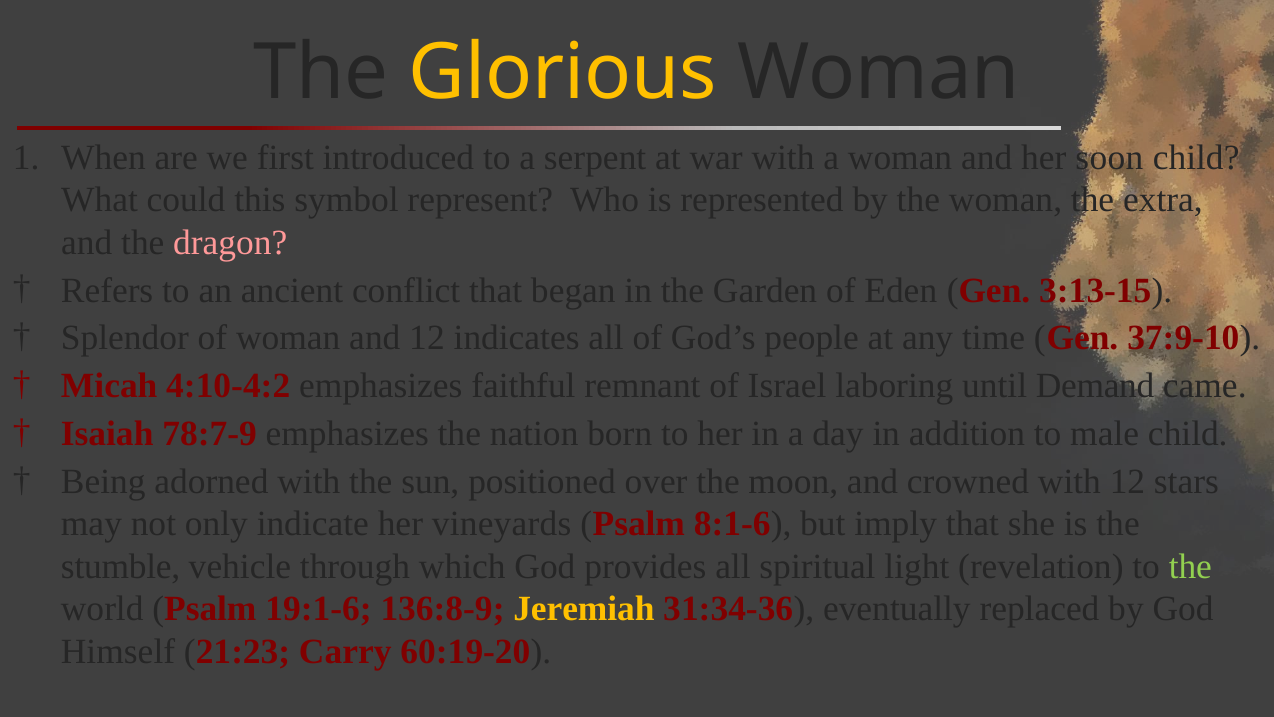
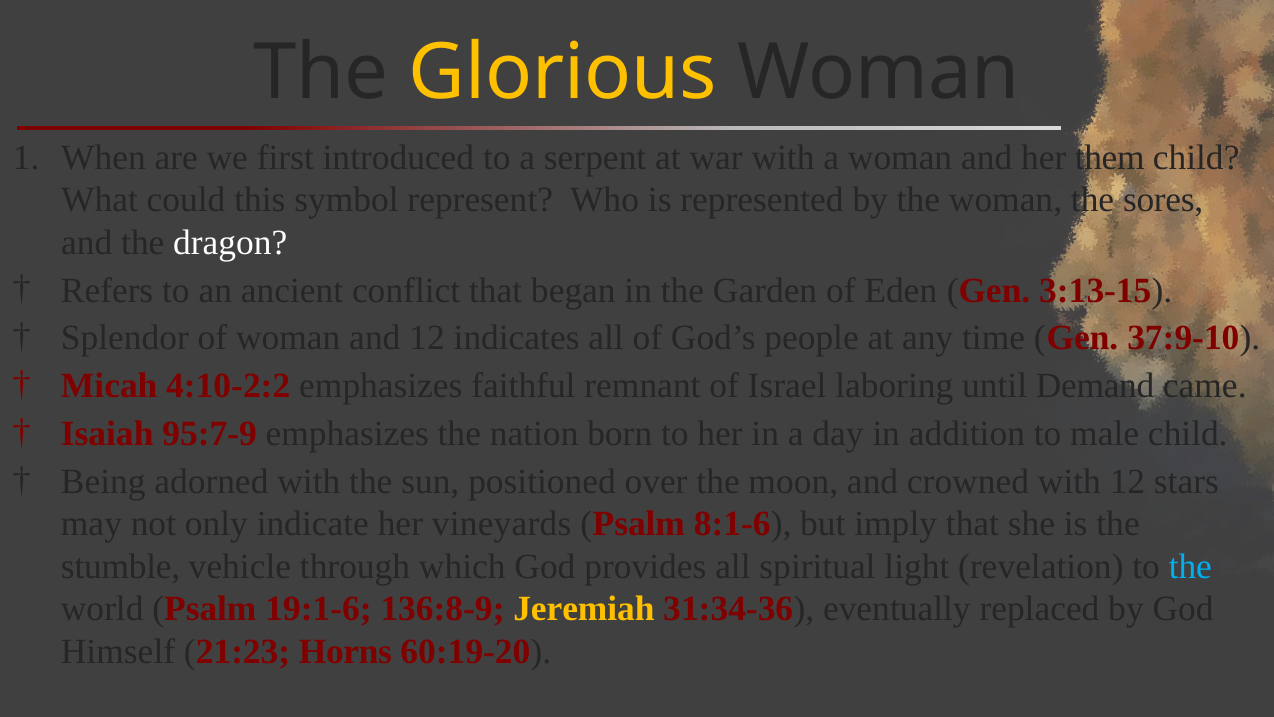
soon: soon -> them
extra: extra -> sores
dragon colour: pink -> white
4:10-4:2: 4:10-4:2 -> 4:10-2:2
78:7-9: 78:7-9 -> 95:7-9
the at (1190, 566) colour: light green -> light blue
Carry: Carry -> Horns
